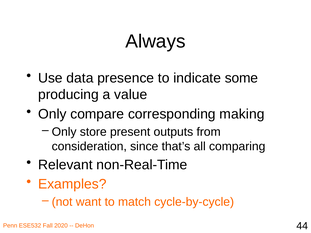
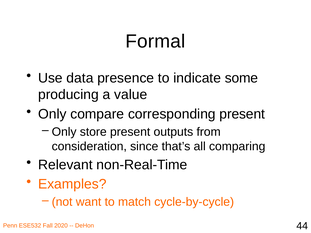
Always: Always -> Formal
corresponding making: making -> present
